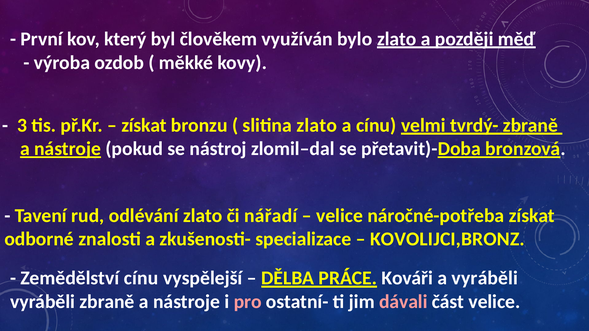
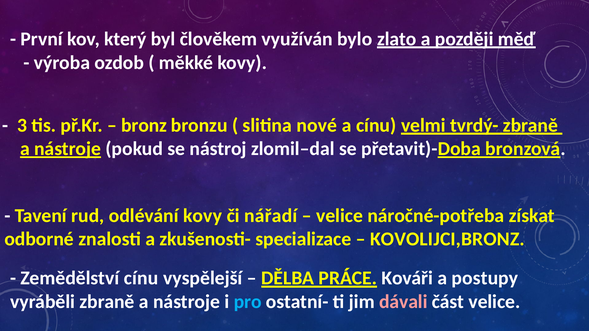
získat at (144, 125): získat -> bronz
slitina zlato: zlato -> nové
odlévání zlato: zlato -> kovy
a vyráběli: vyráběli -> postupy
pro colour: pink -> light blue
